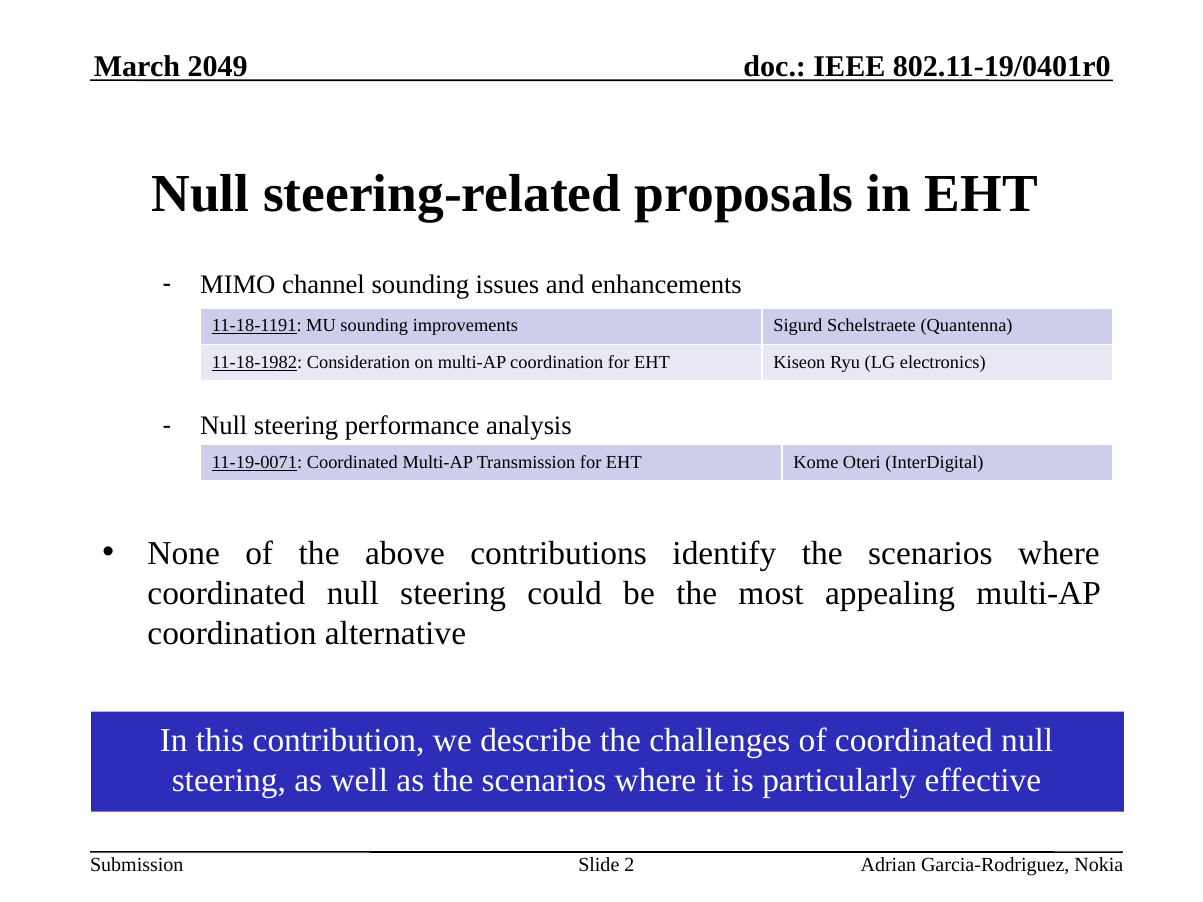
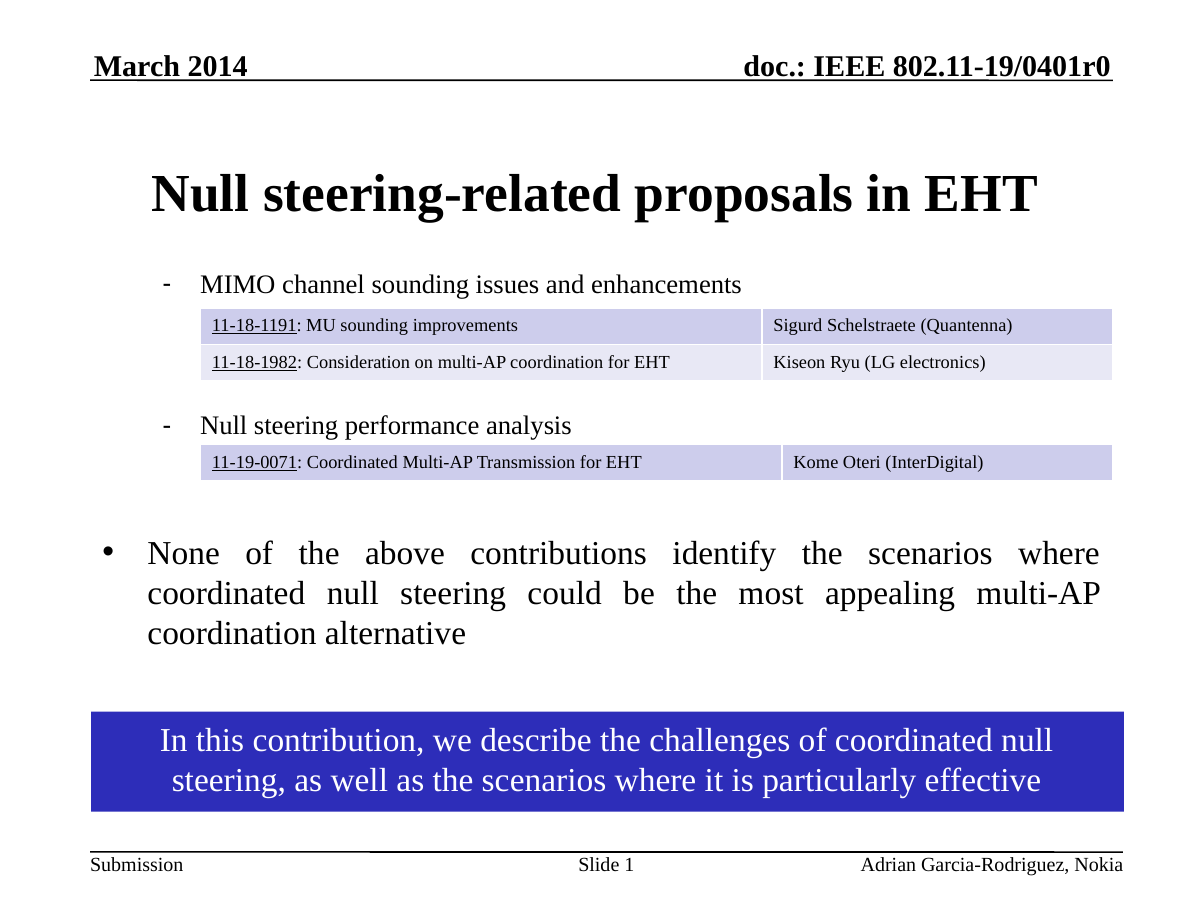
2049: 2049 -> 2014
2: 2 -> 1
